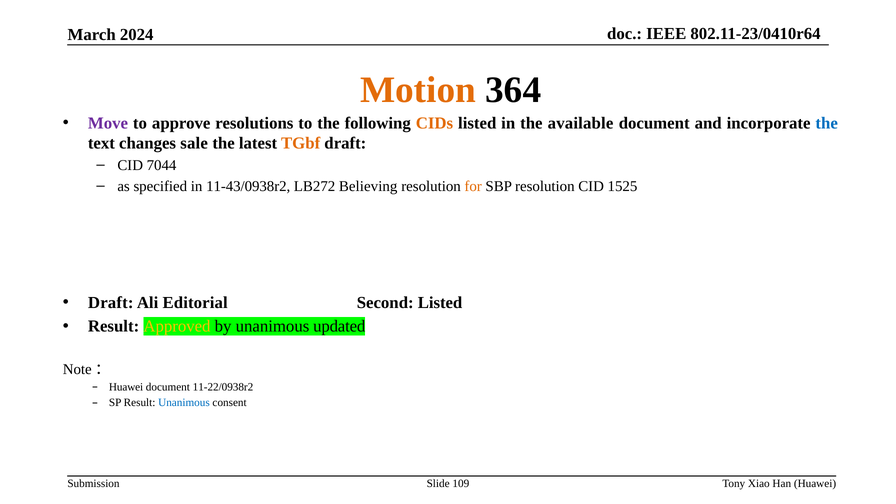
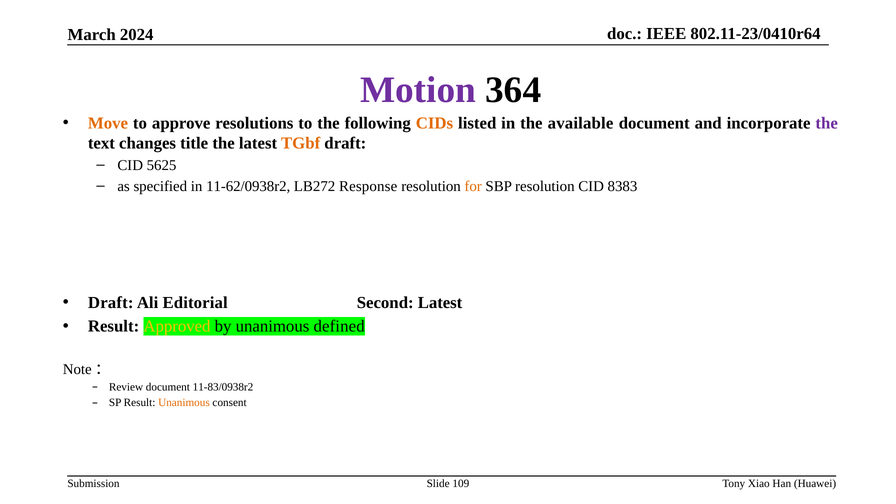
Motion colour: orange -> purple
Move colour: purple -> orange
the at (827, 123) colour: blue -> purple
sale: sale -> title
7044: 7044 -> 5625
11-43/0938r2: 11-43/0938r2 -> 11-62/0938r2
Believing: Believing -> Response
1525: 1525 -> 8383
Second Listed: Listed -> Latest
updated: updated -> defined
Huawei at (126, 387): Huawei -> Review
11-22/0938r2: 11-22/0938r2 -> 11-83/0938r2
Unanimous at (184, 402) colour: blue -> orange
